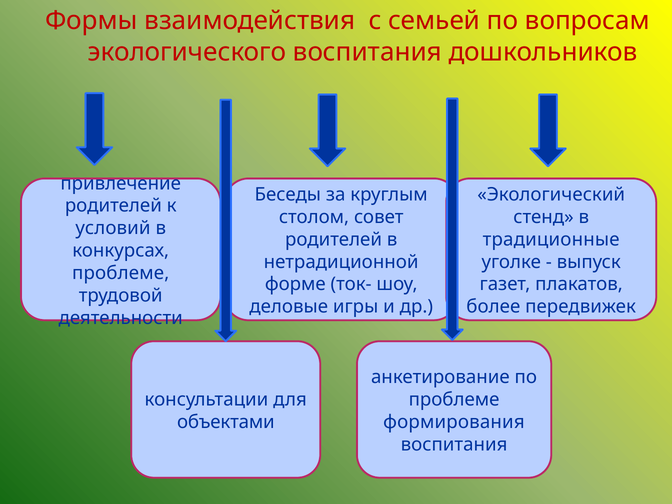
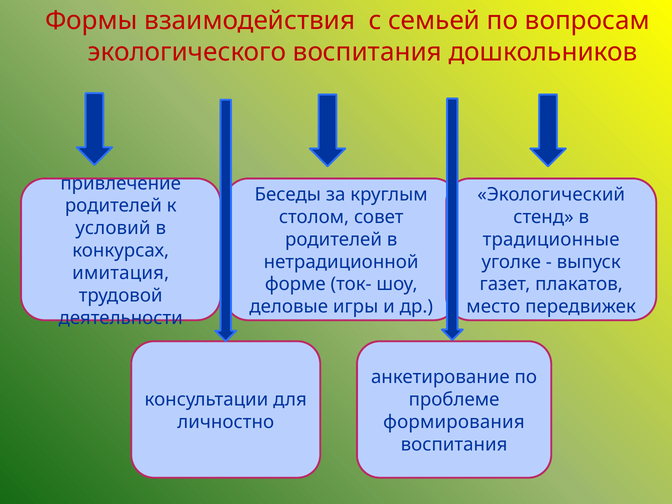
проблеме at (121, 273): проблеме -> имитация
более: более -> место
объектами: объектами -> личностно
